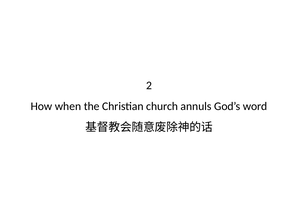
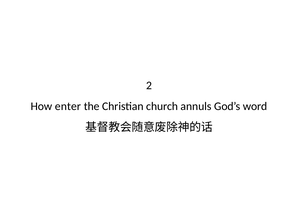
when: when -> enter
